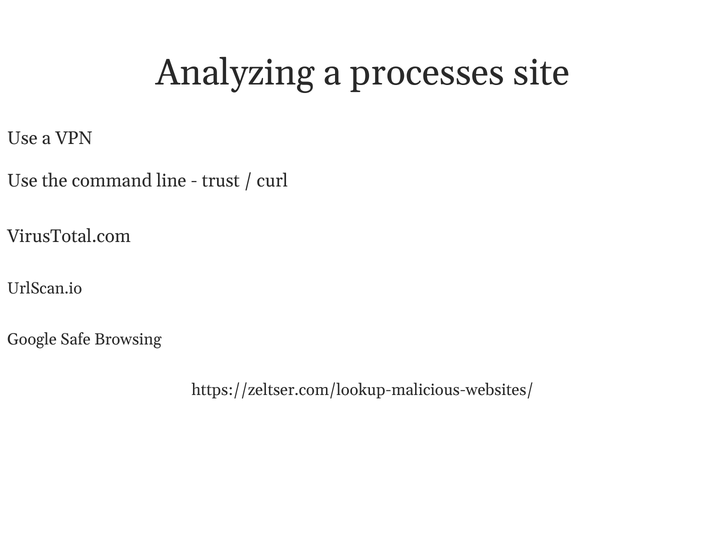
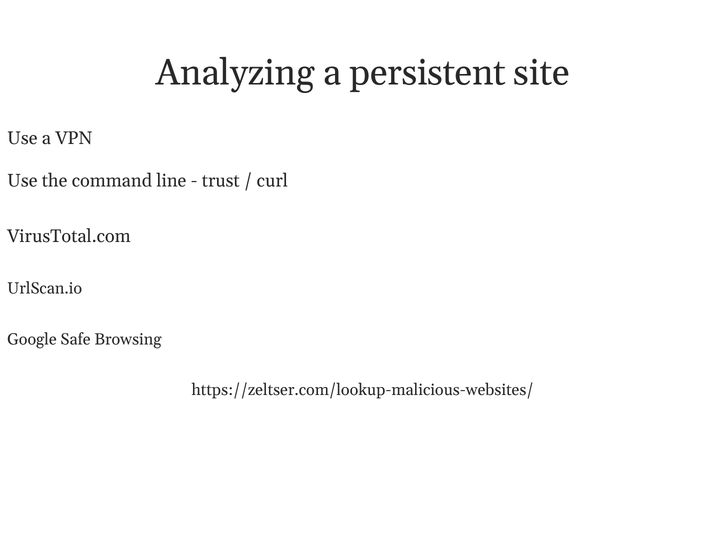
processes: processes -> persistent
